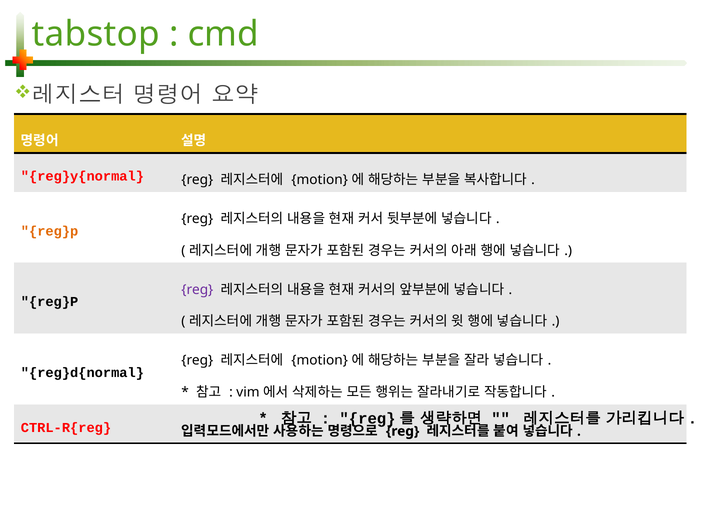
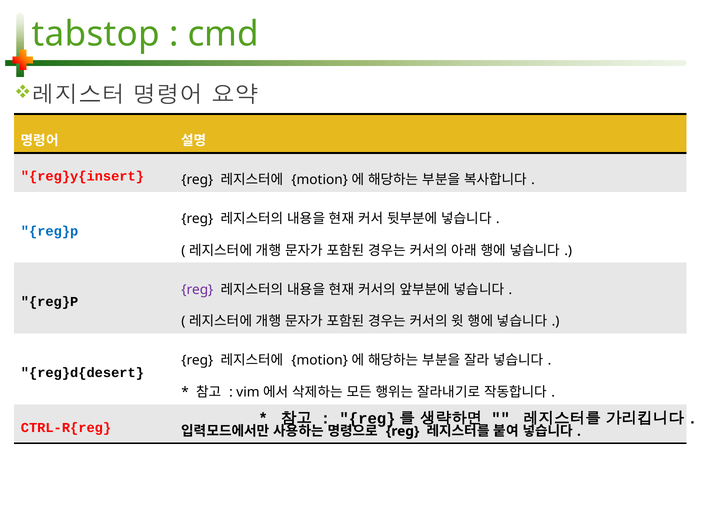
reg}y{normal: reg}y{normal -> reg}y{insert
reg}p at (50, 231) colour: orange -> blue
reg}d{normal: reg}d{normal -> reg}d{desert
